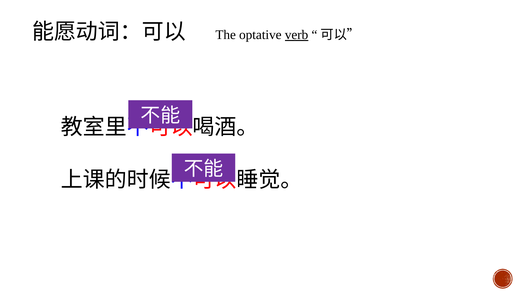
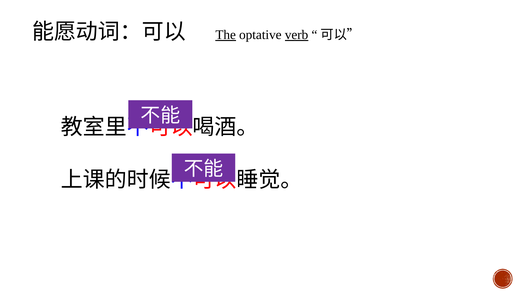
The underline: none -> present
